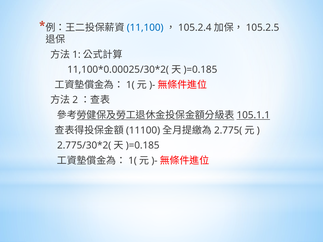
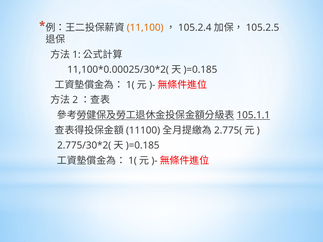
11,100 colour: blue -> orange
